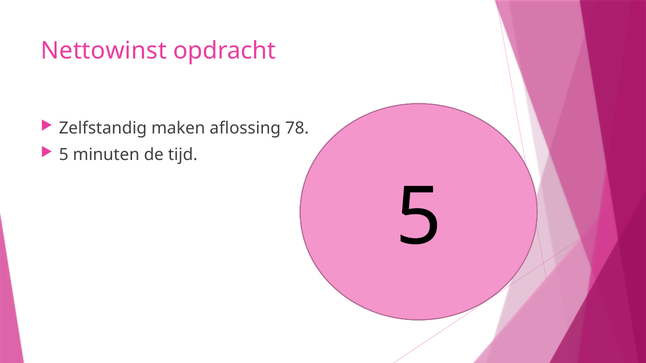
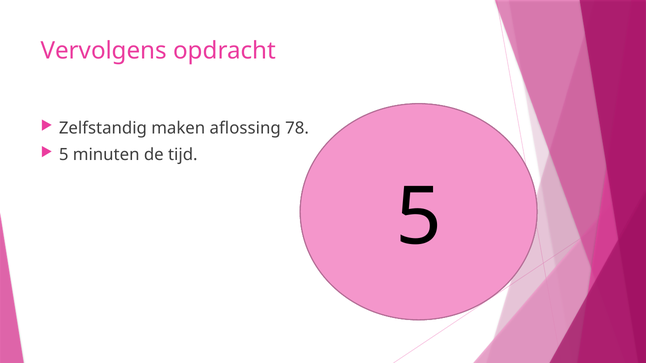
Nettowinst: Nettowinst -> Vervolgens
